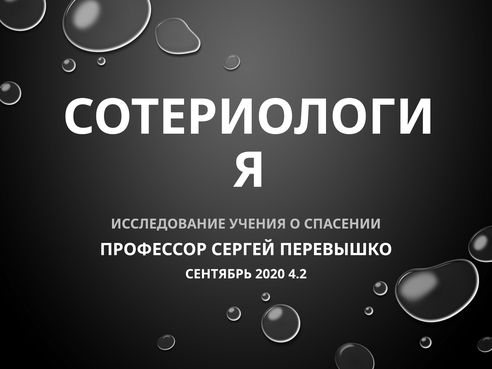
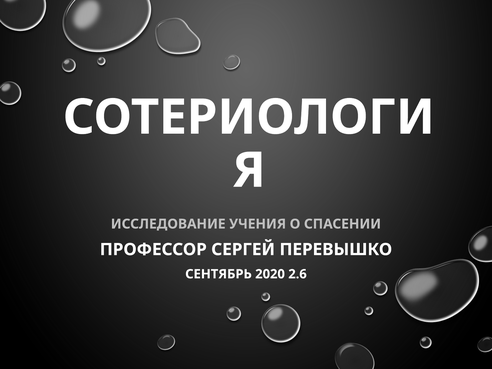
4.2: 4.2 -> 2.6
